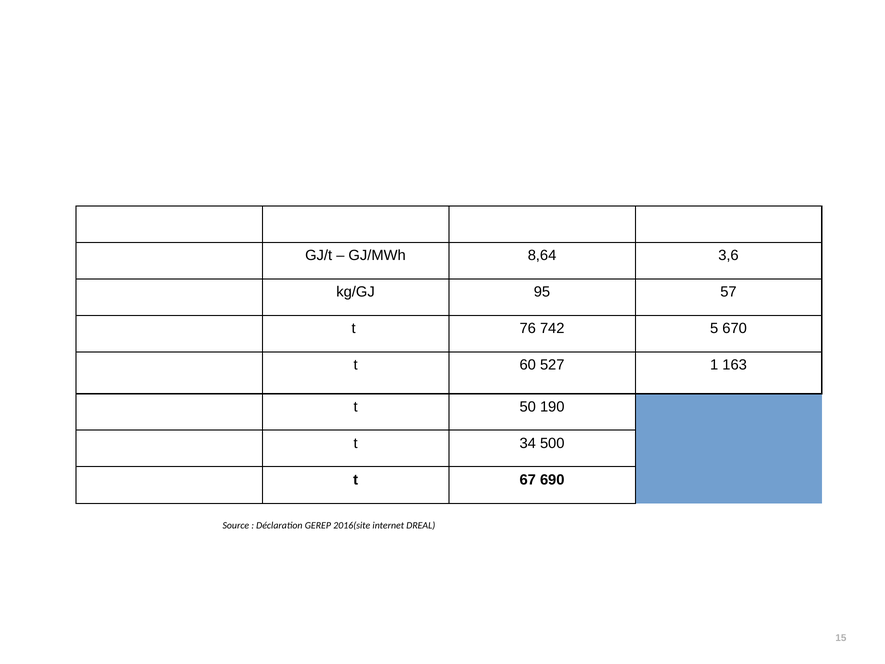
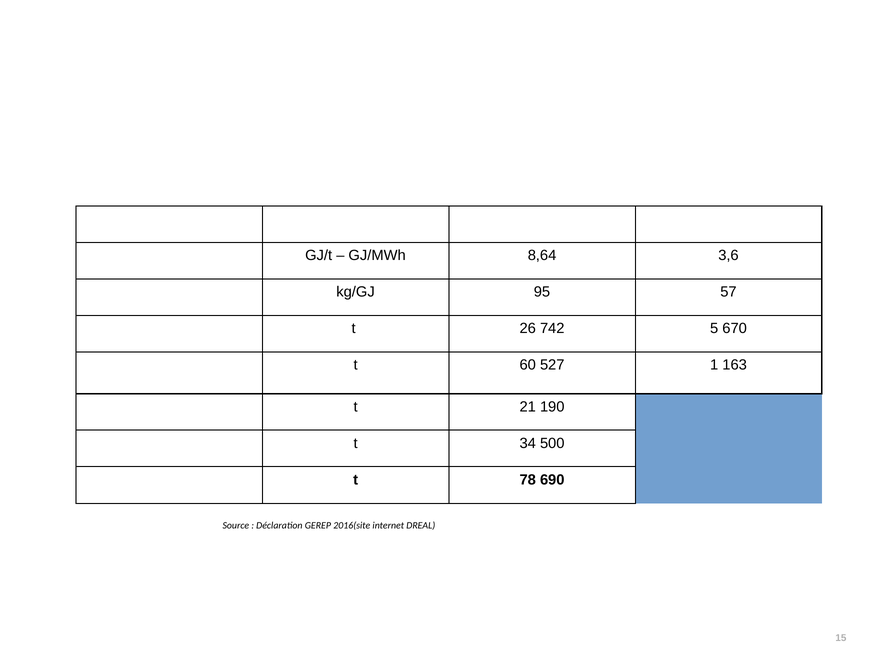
76: 76 -> 26
50: 50 -> 21
67: 67 -> 78
